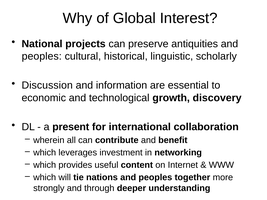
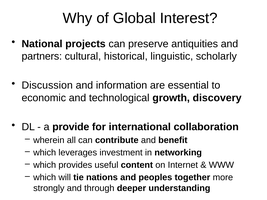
peoples at (42, 56): peoples -> partners
present: present -> provide
